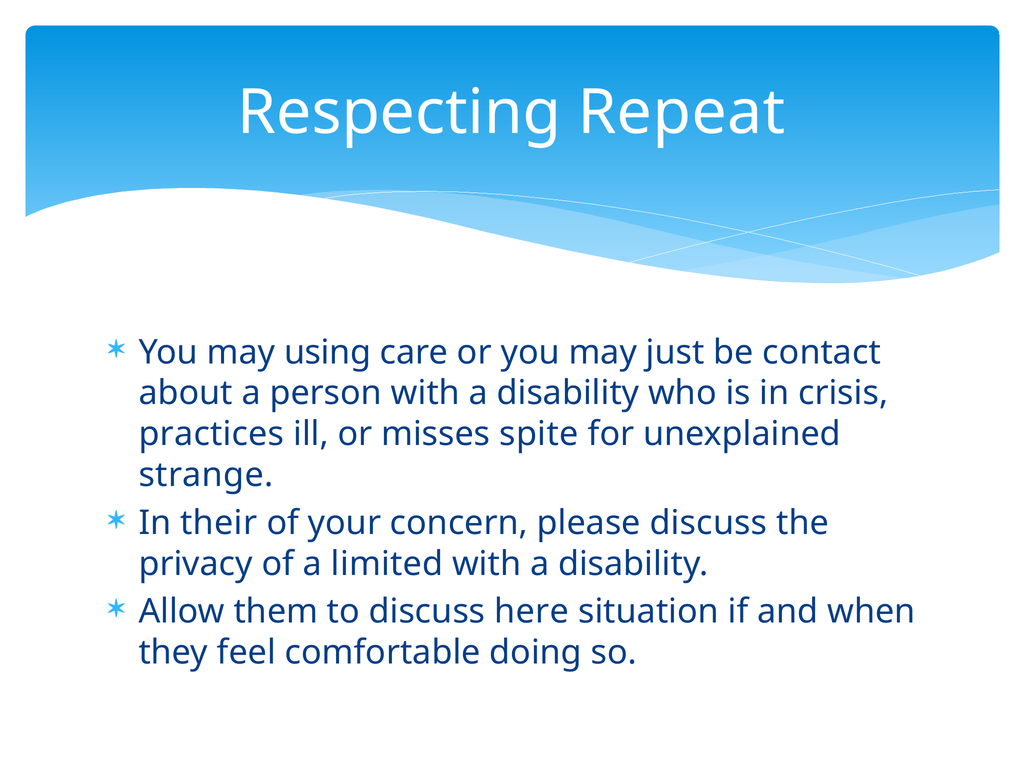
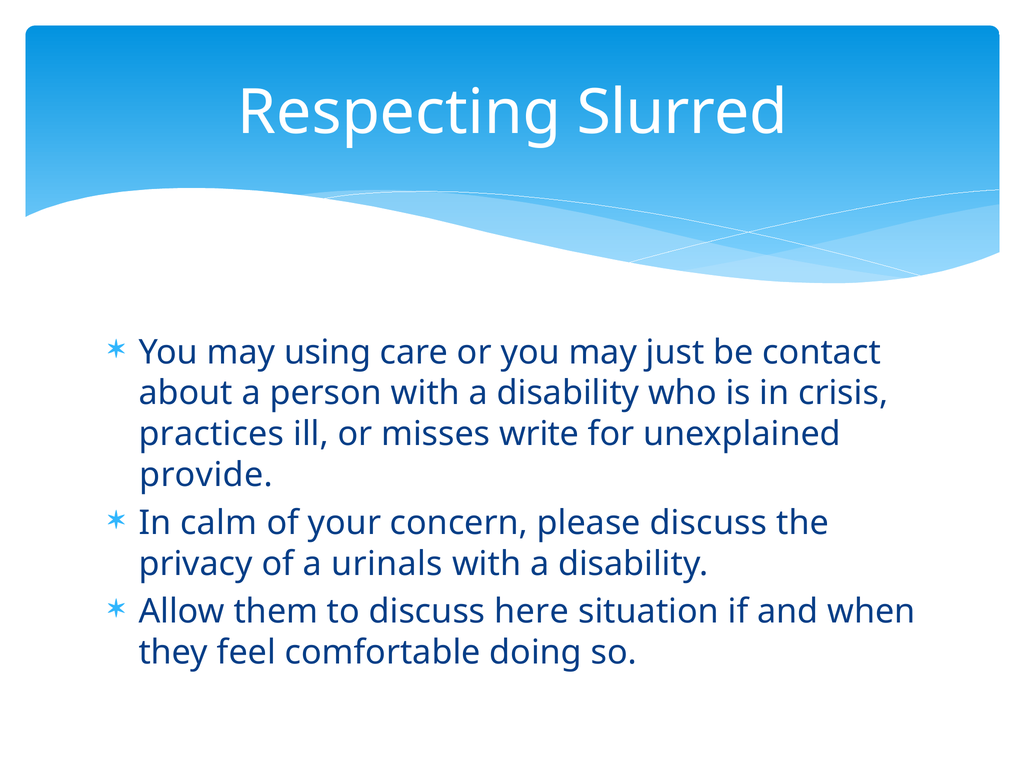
Repeat: Repeat -> Slurred
spite: spite -> write
strange: strange -> provide
their: their -> calm
limited: limited -> urinals
